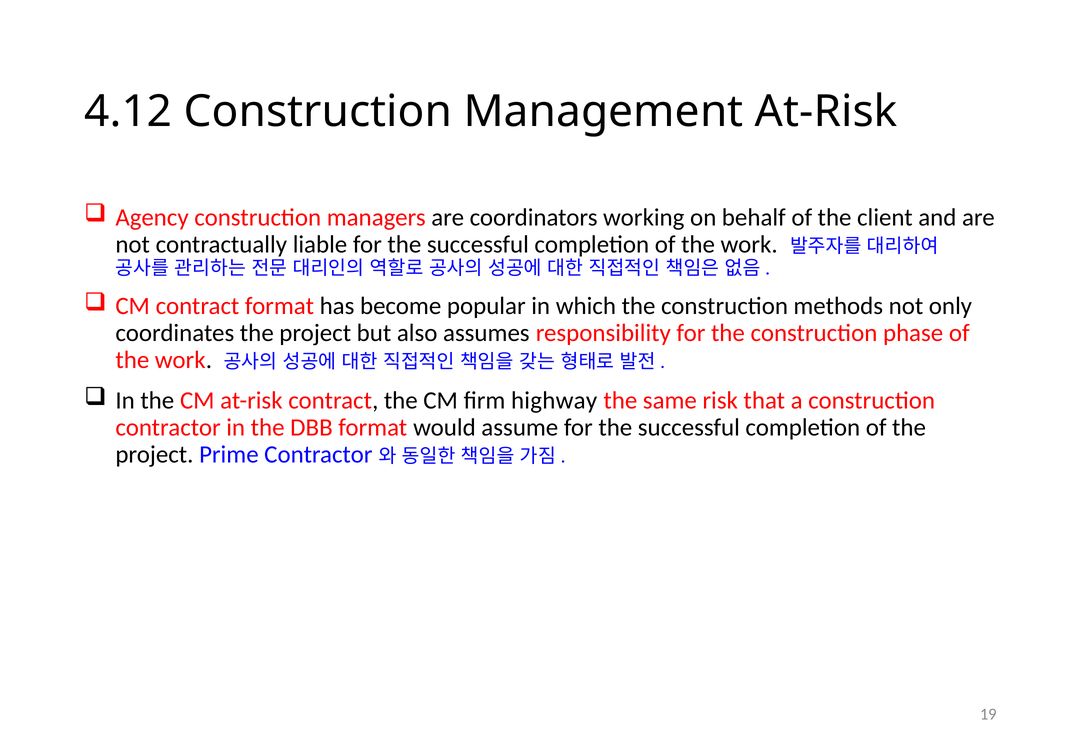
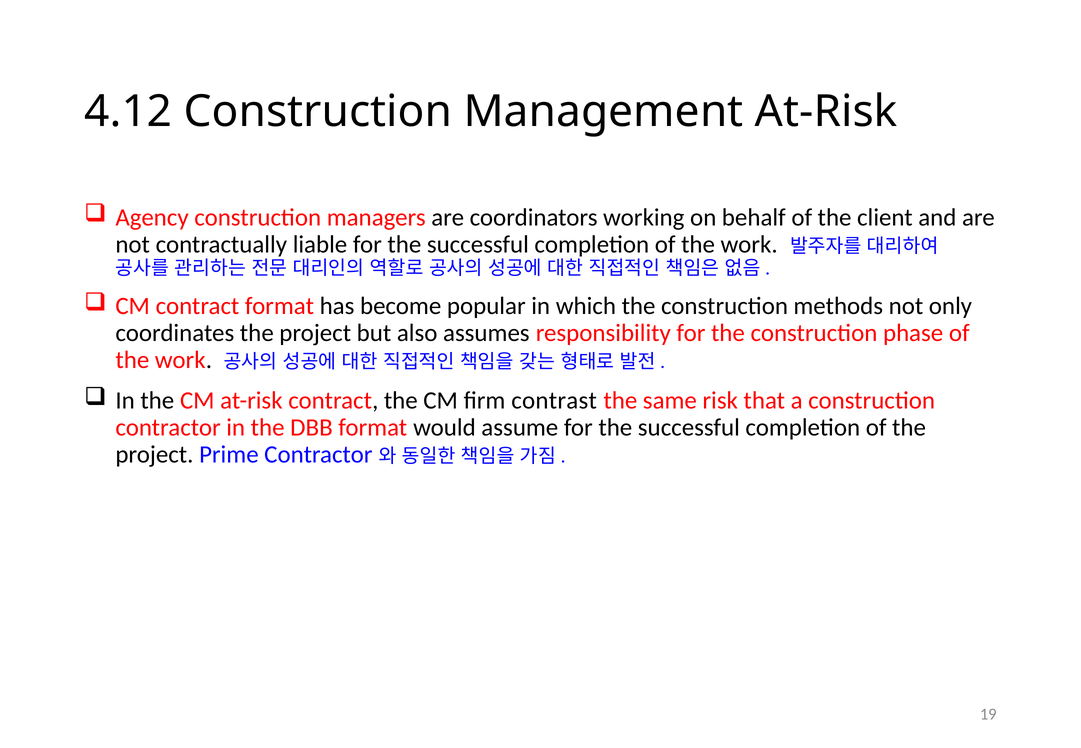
highway: highway -> contrast
